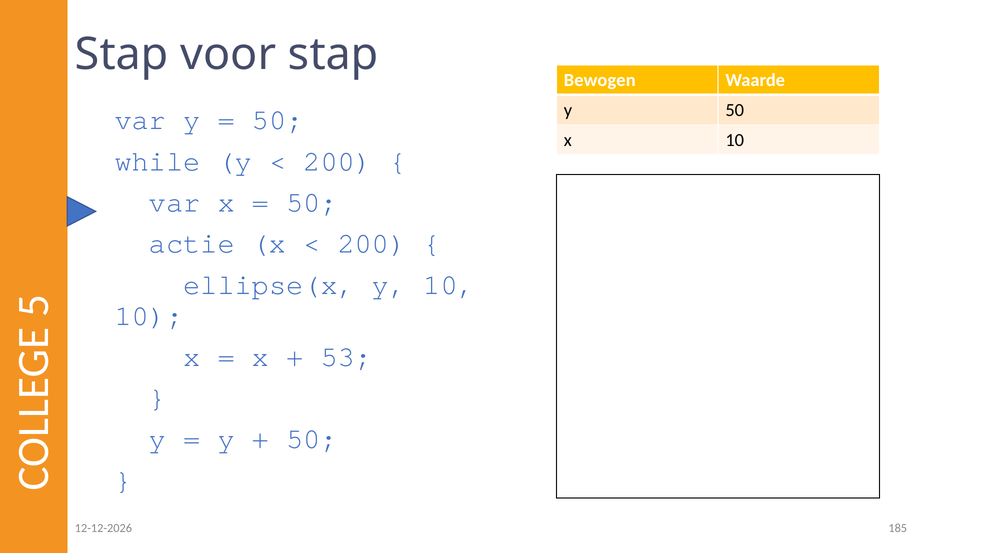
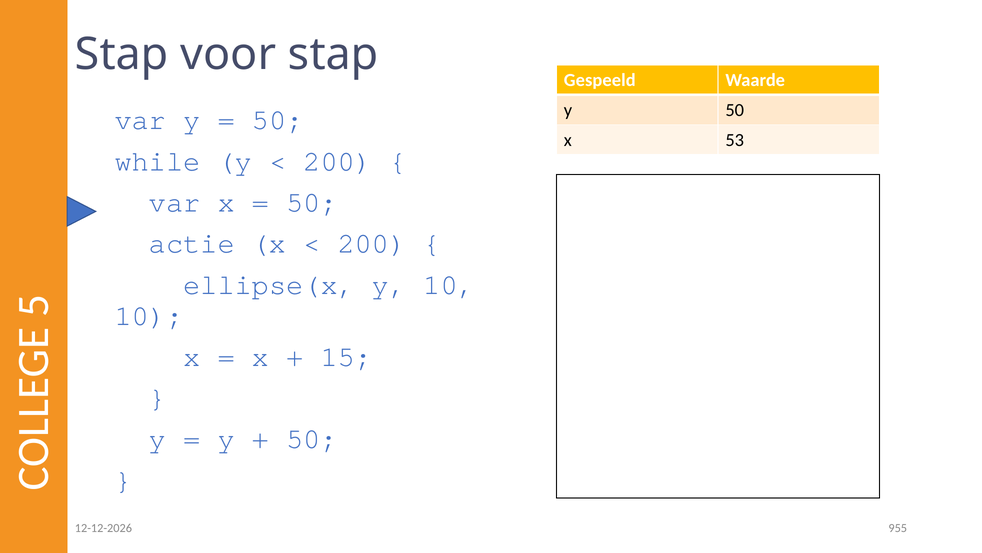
Bewogen: Bewogen -> Gespeeld
x 10: 10 -> 53
53: 53 -> 15
185: 185 -> 955
